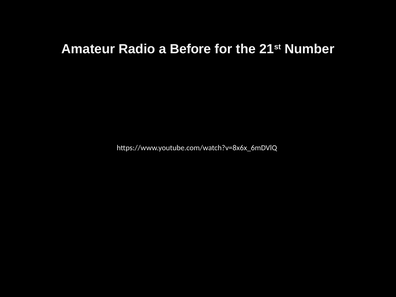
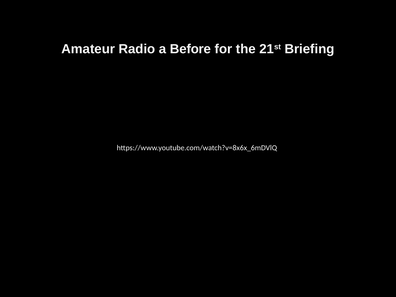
Number: Number -> Briefing
